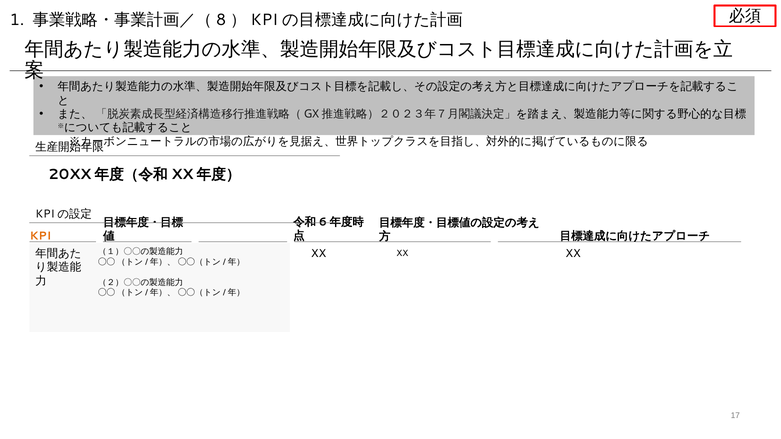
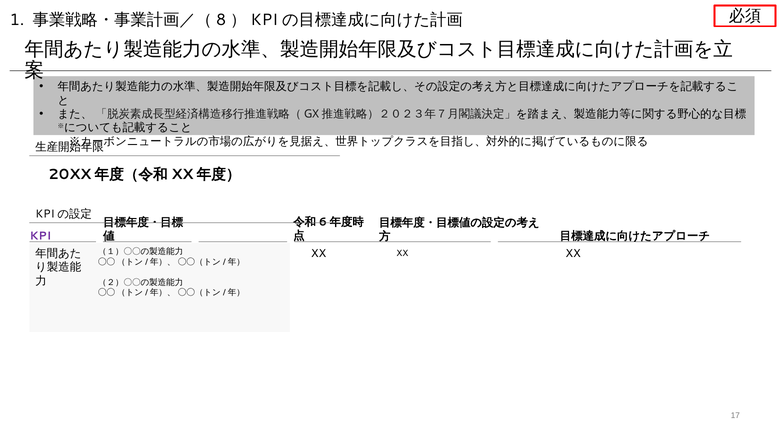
KPI colour: orange -> purple
